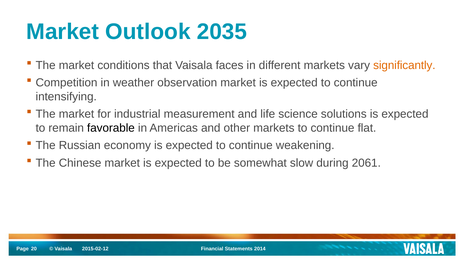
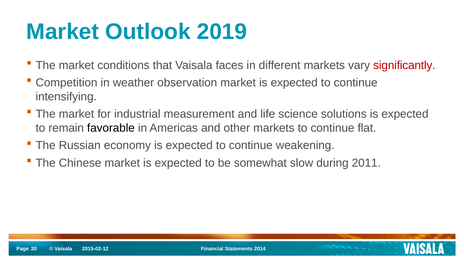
2035: 2035 -> 2019
significantly colour: orange -> red
2061: 2061 -> 2011
